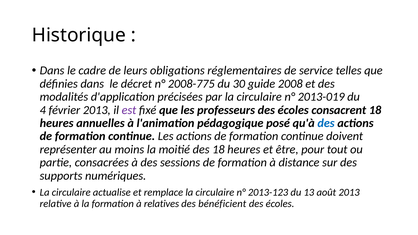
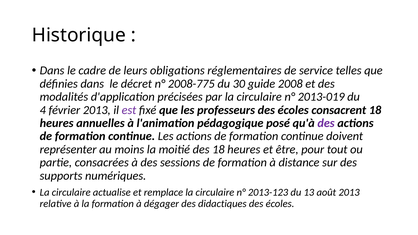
des at (326, 123) colour: blue -> purple
relatives: relatives -> dégager
bénéficient: bénéficient -> didactiques
